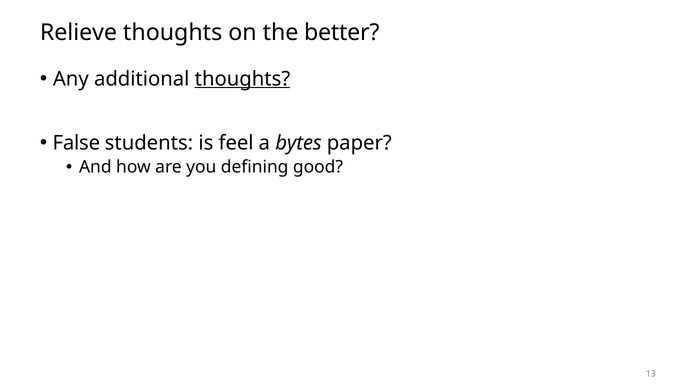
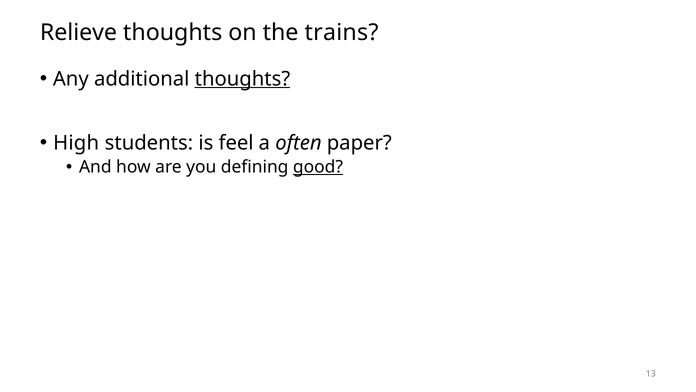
better: better -> trains
False: False -> High
bytes: bytes -> often
good underline: none -> present
